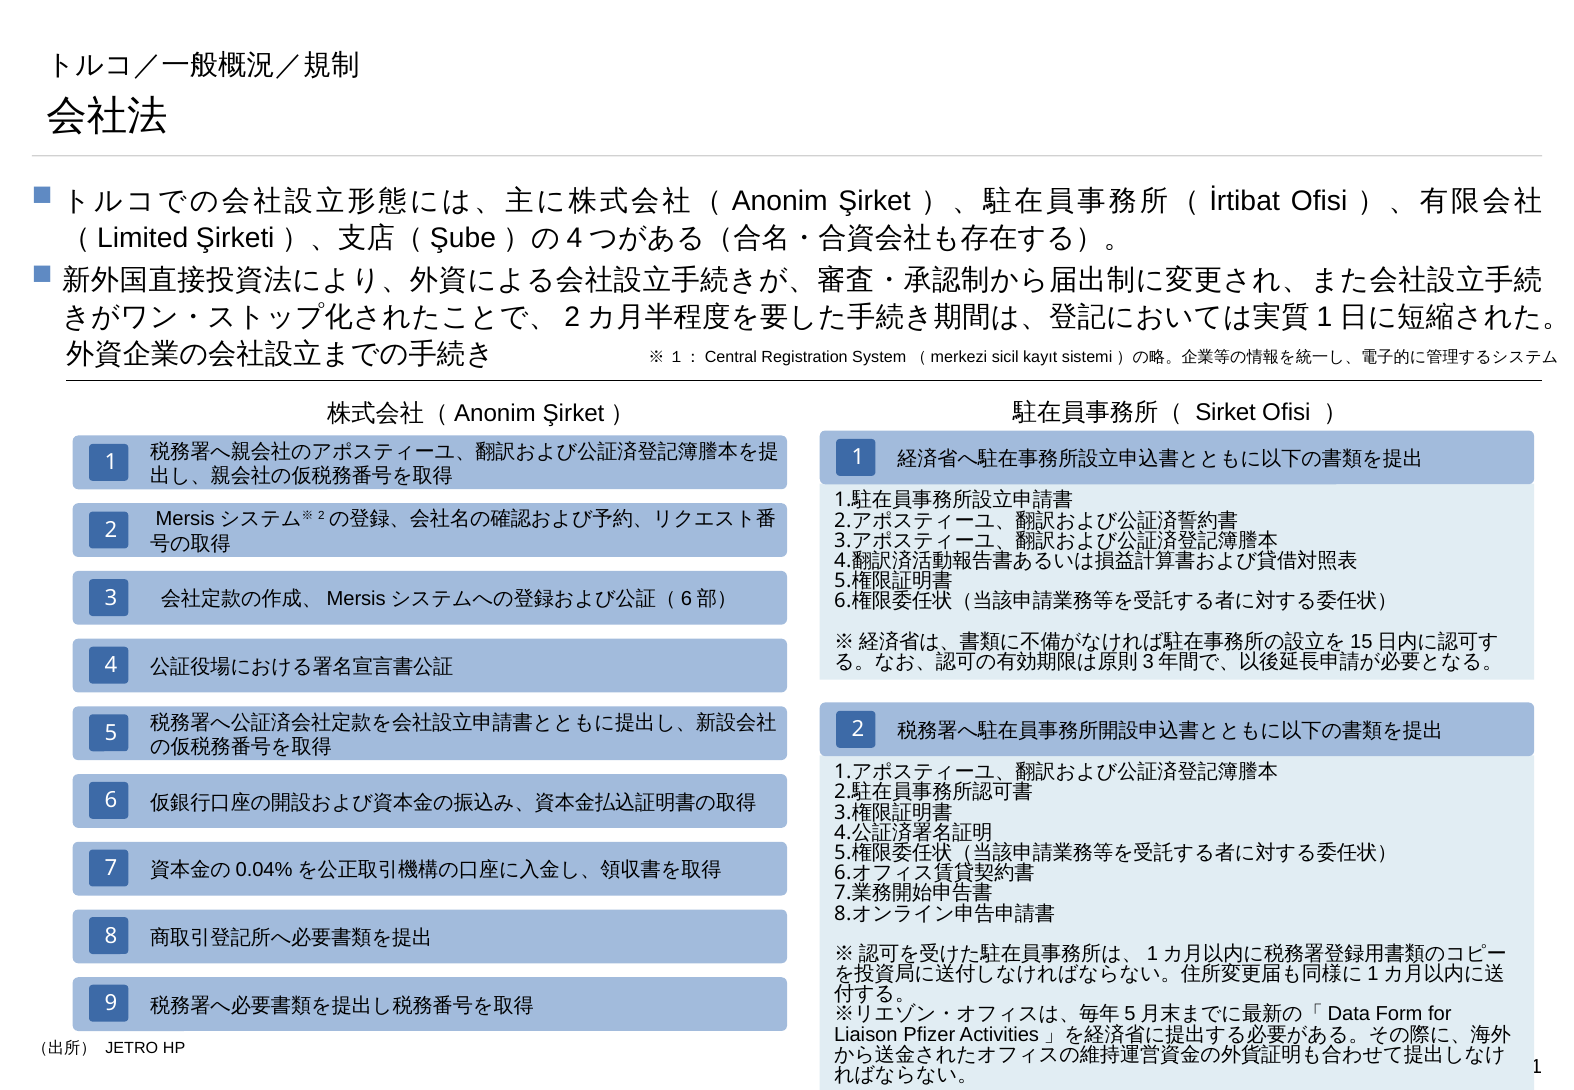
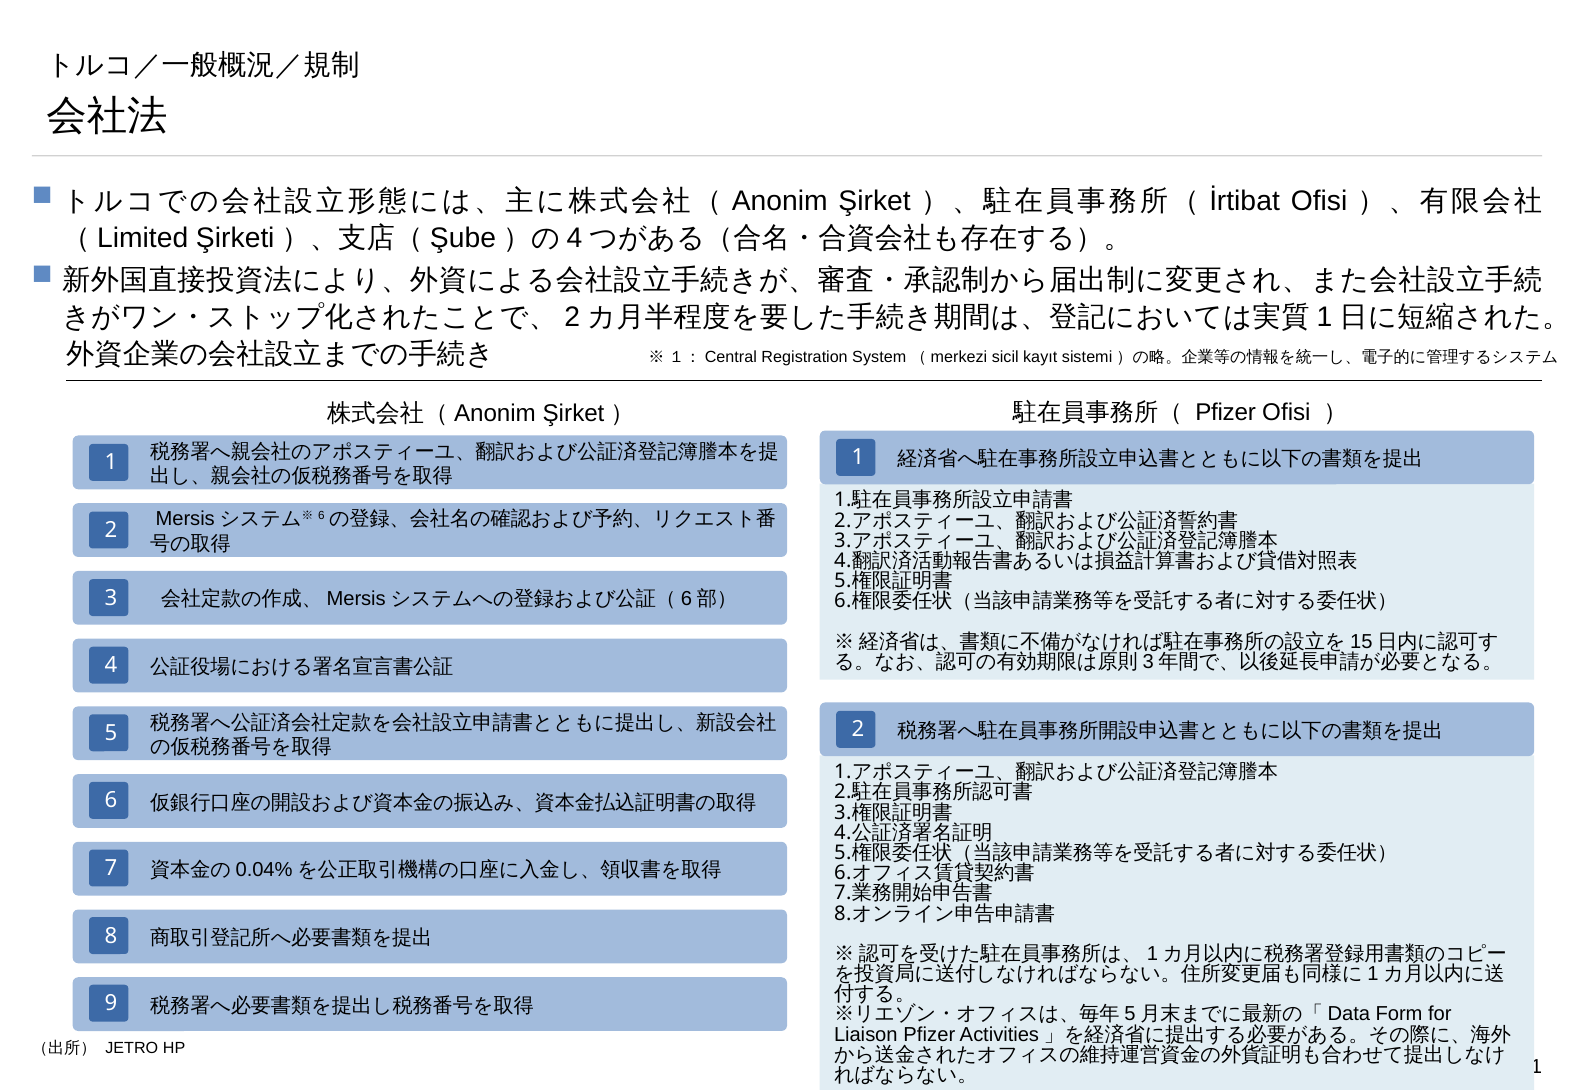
Sirket at (1226, 412): Sirket -> Pfizer
2 at (321, 516): 2 -> 6
